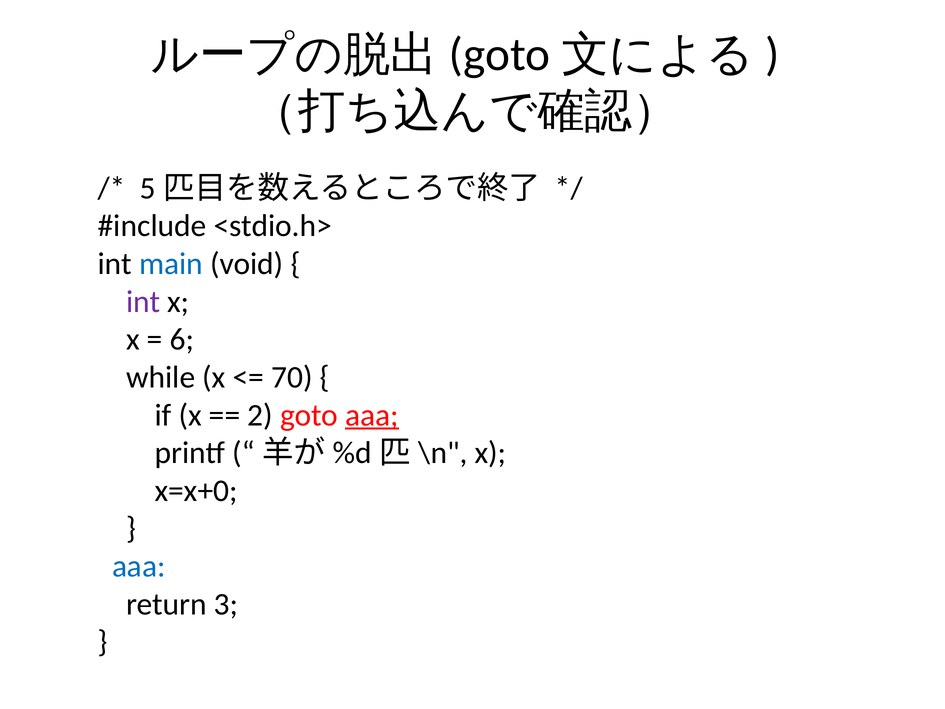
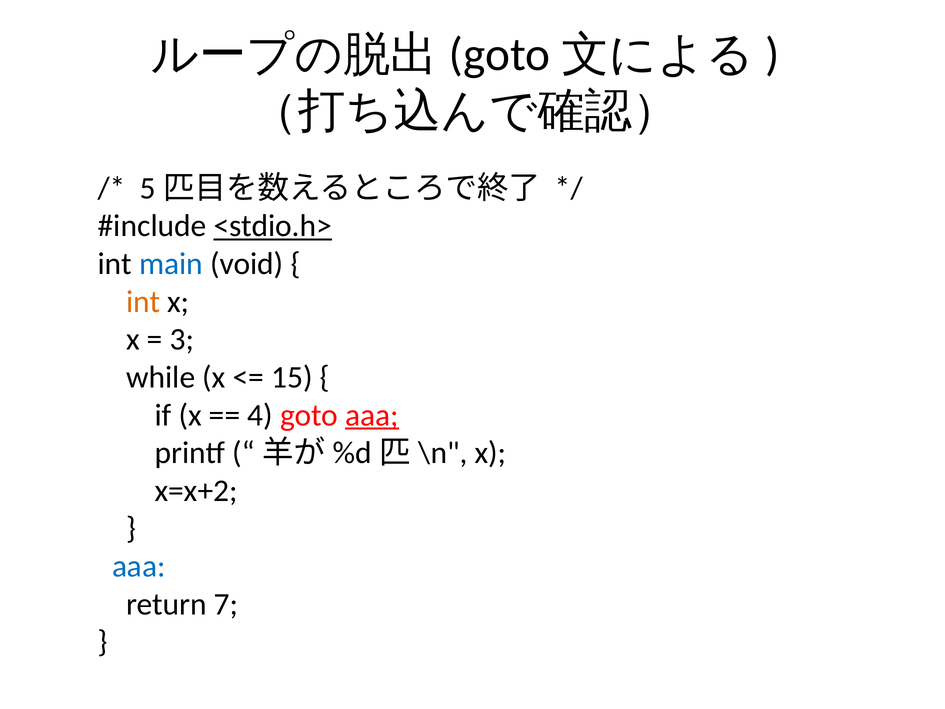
<stdio.h> underline: none -> present
int at (143, 302) colour: purple -> orange
6: 6 -> 3
70: 70 -> 15
2: 2 -> 4
x=x+0: x=x+0 -> x=x+2
3: 3 -> 7
